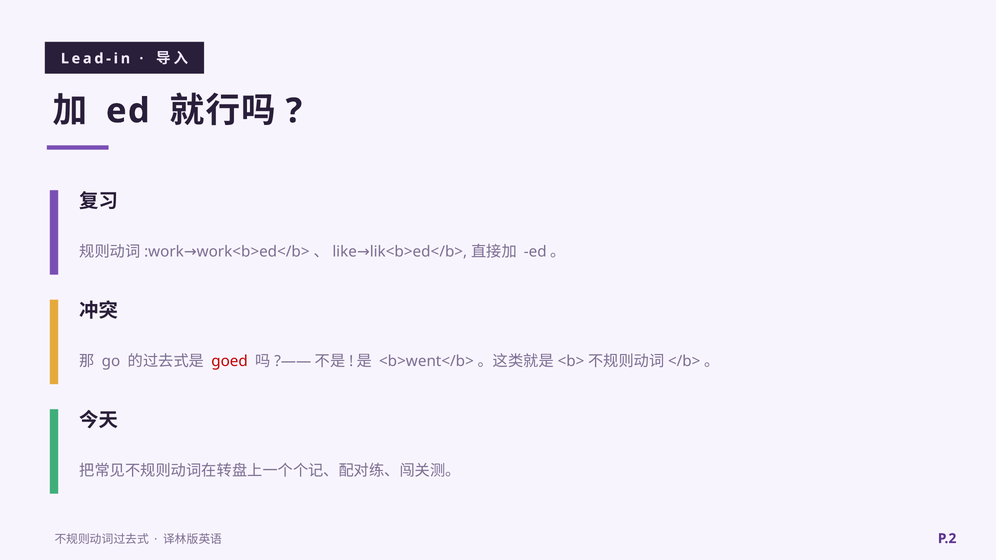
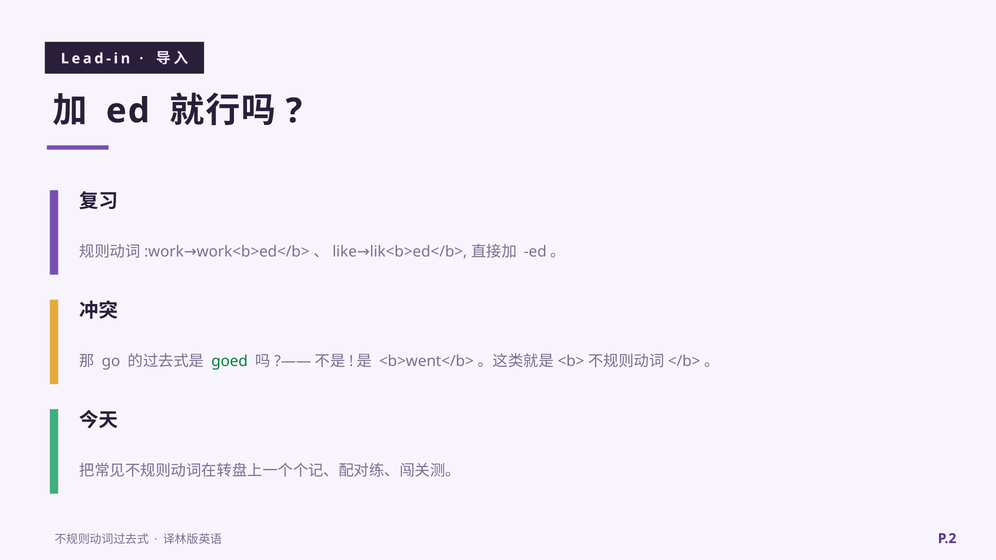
goed colour: red -> green
